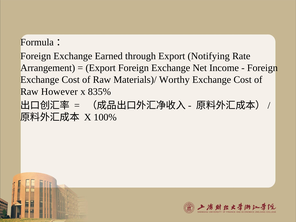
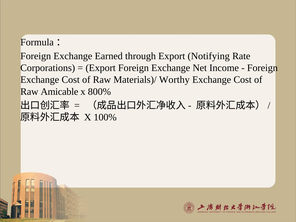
Arrangement: Arrangement -> Corporations
However: However -> Amicable
835%: 835% -> 800%
